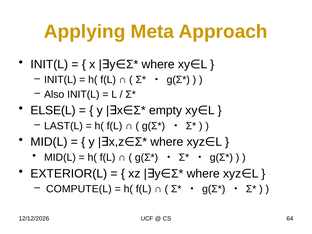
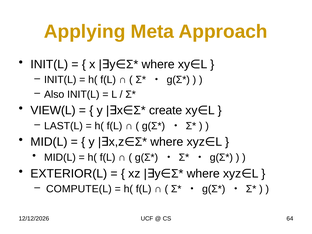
ELSE(L: ELSE(L -> VIEW(L
empty: empty -> create
